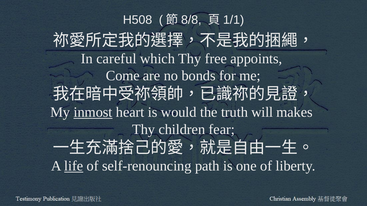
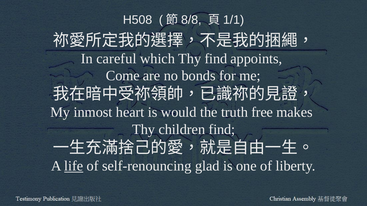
Thy free: free -> find
inmost underline: present -> none
will: will -> free
children fear: fear -> find
path: path -> glad
